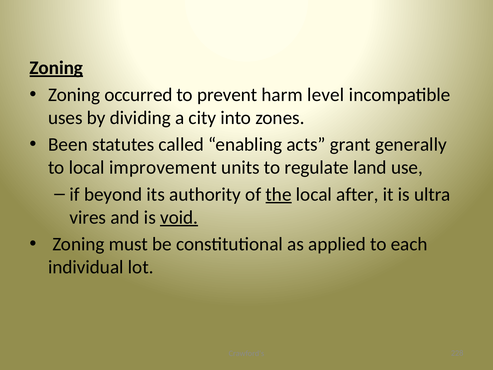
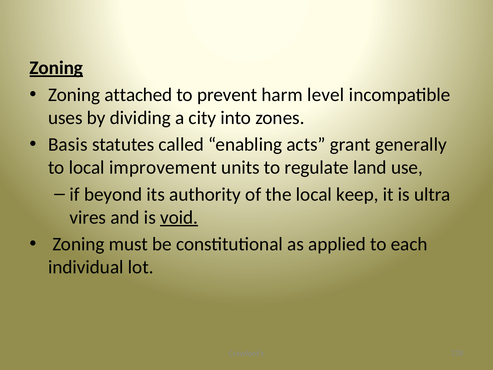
occurred: occurred -> attached
Been: Been -> Basis
the underline: present -> none
after: after -> keep
